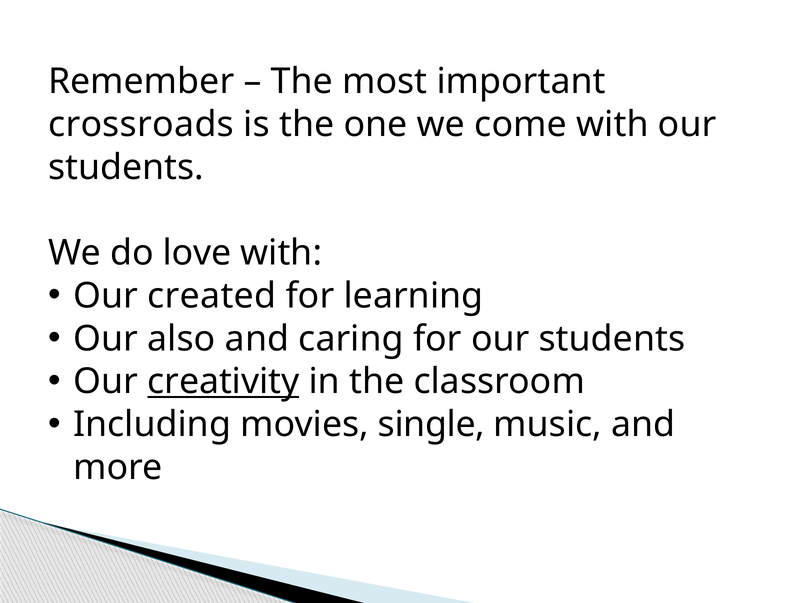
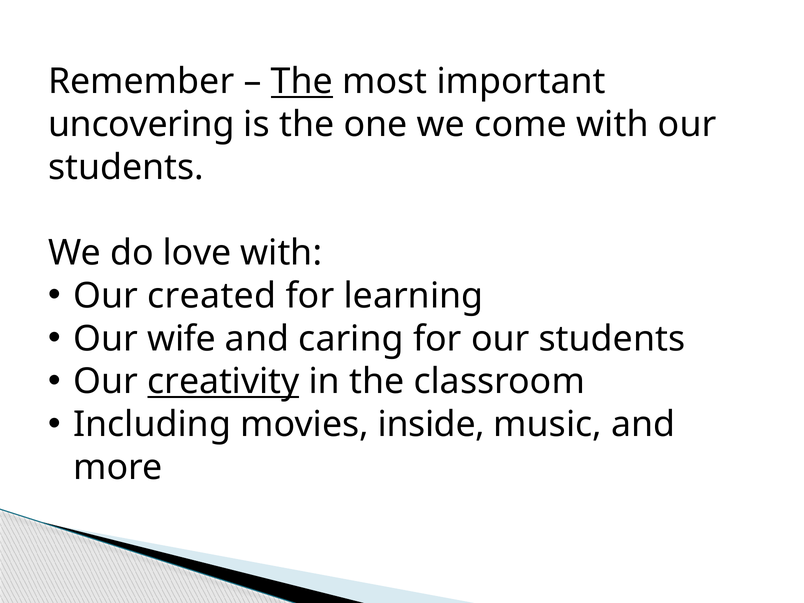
The at (302, 81) underline: none -> present
crossroads: crossroads -> uncovering
also: also -> wife
single: single -> inside
